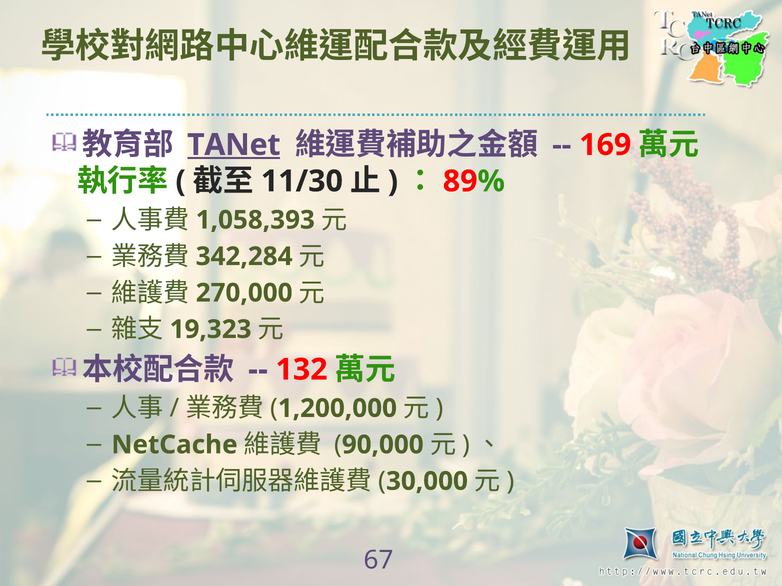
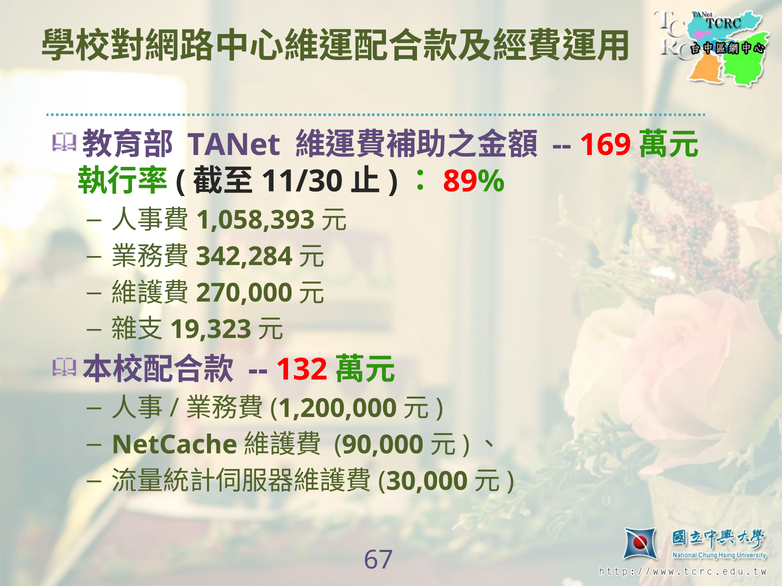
TANet underline: present -> none
